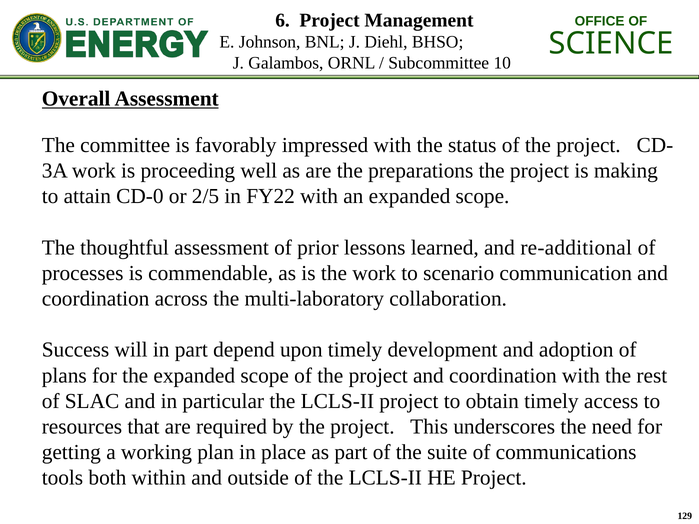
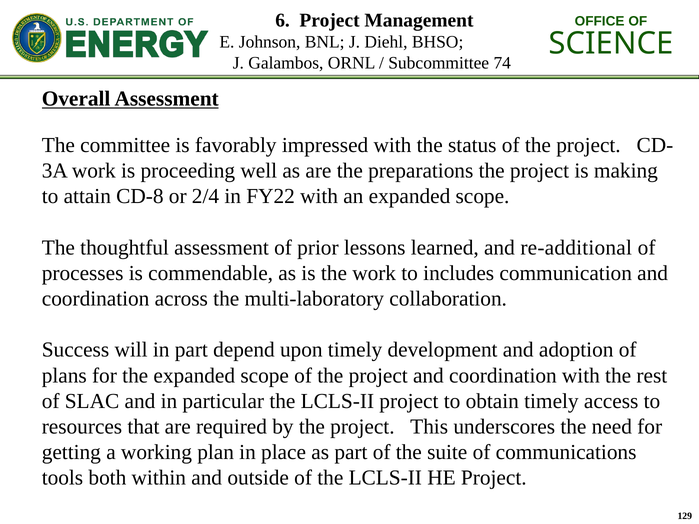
10: 10 -> 74
CD-0: CD-0 -> CD-8
2/5: 2/5 -> 2/4
scenario: scenario -> includes
